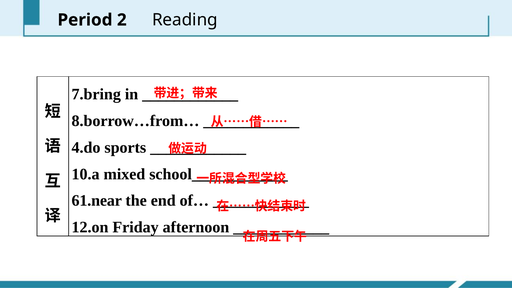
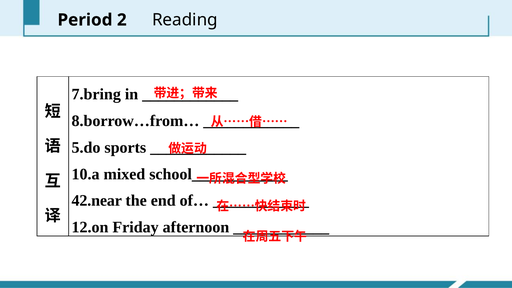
4.do: 4.do -> 5.do
61.near: 61.near -> 42.near
